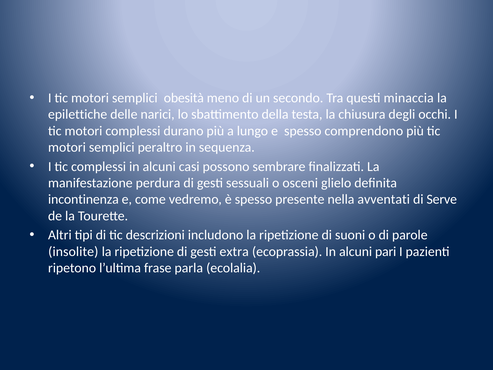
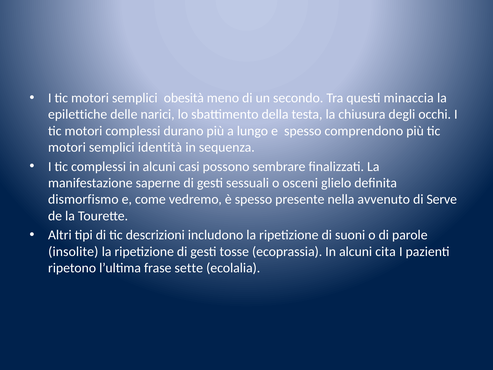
peraltro: peraltro -> identità
perdura: perdura -> saperne
incontinenza: incontinenza -> dismorfismo
avventati: avventati -> avvenuto
extra: extra -> tosse
pari: pari -> cita
parla: parla -> sette
